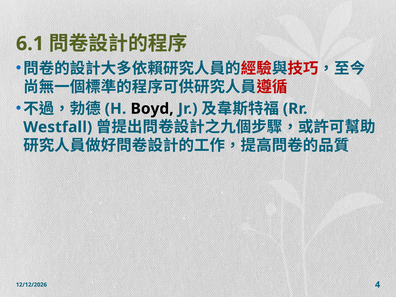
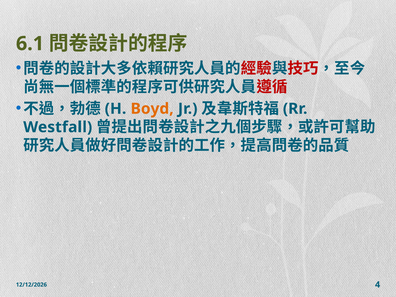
Boyd colour: black -> orange
